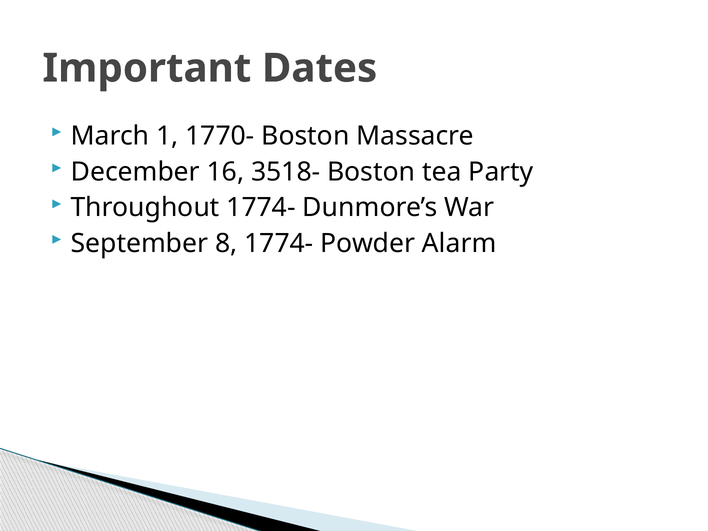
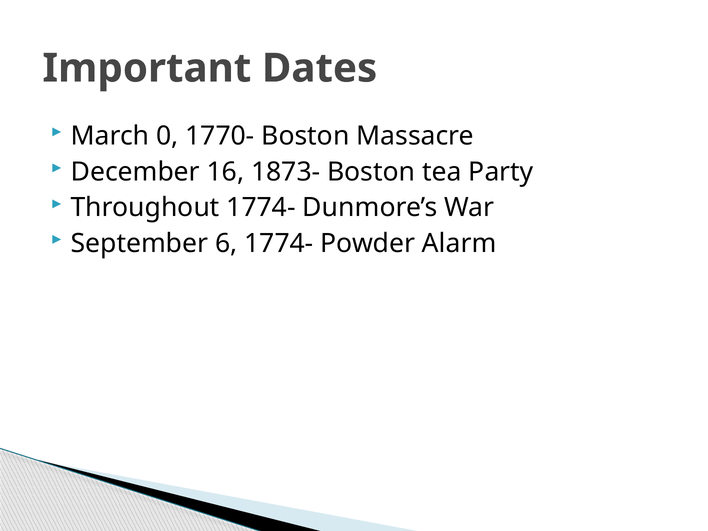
1: 1 -> 0
3518-: 3518- -> 1873-
8: 8 -> 6
